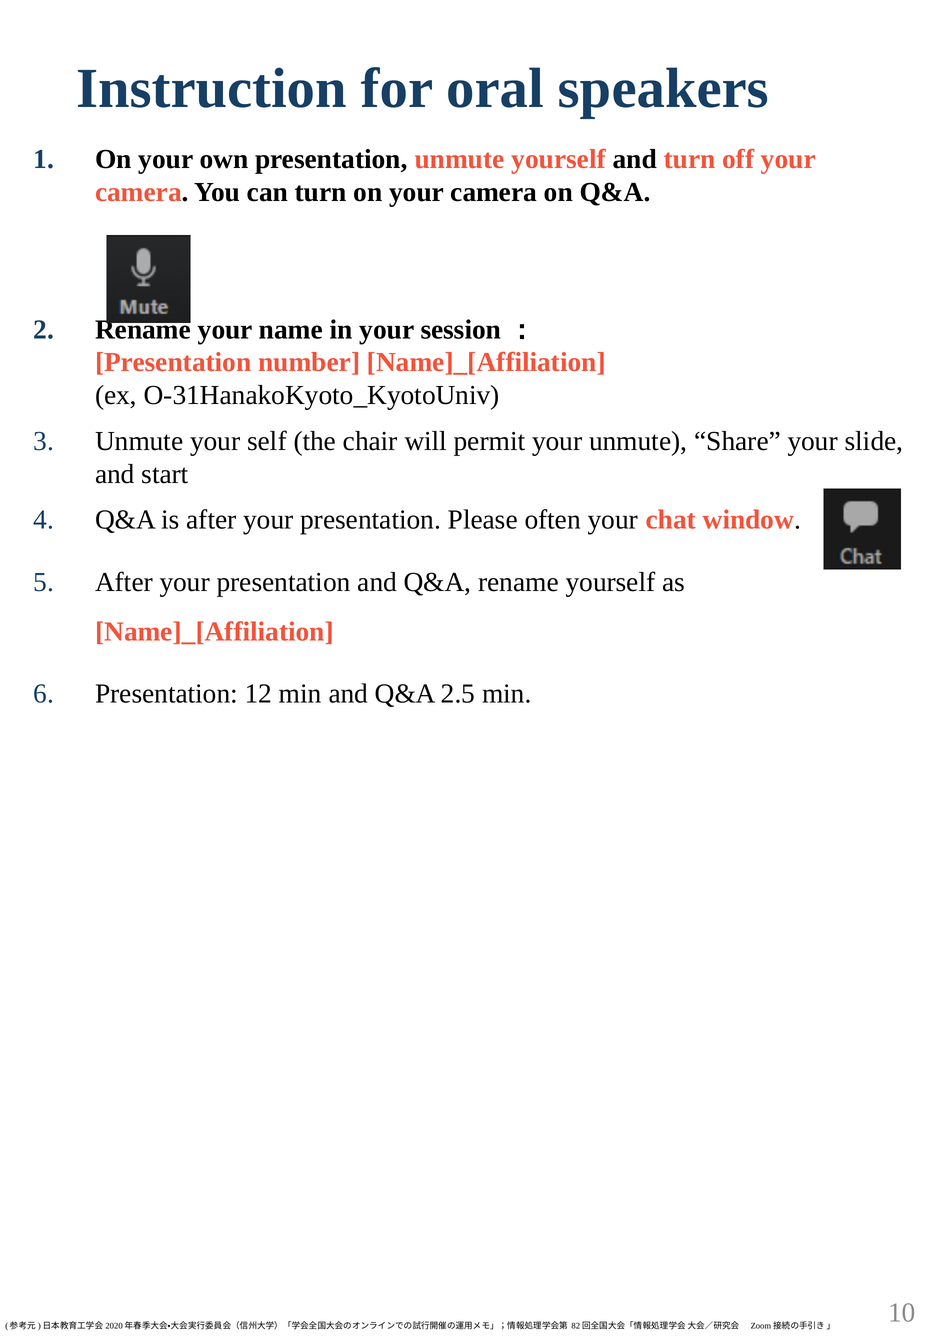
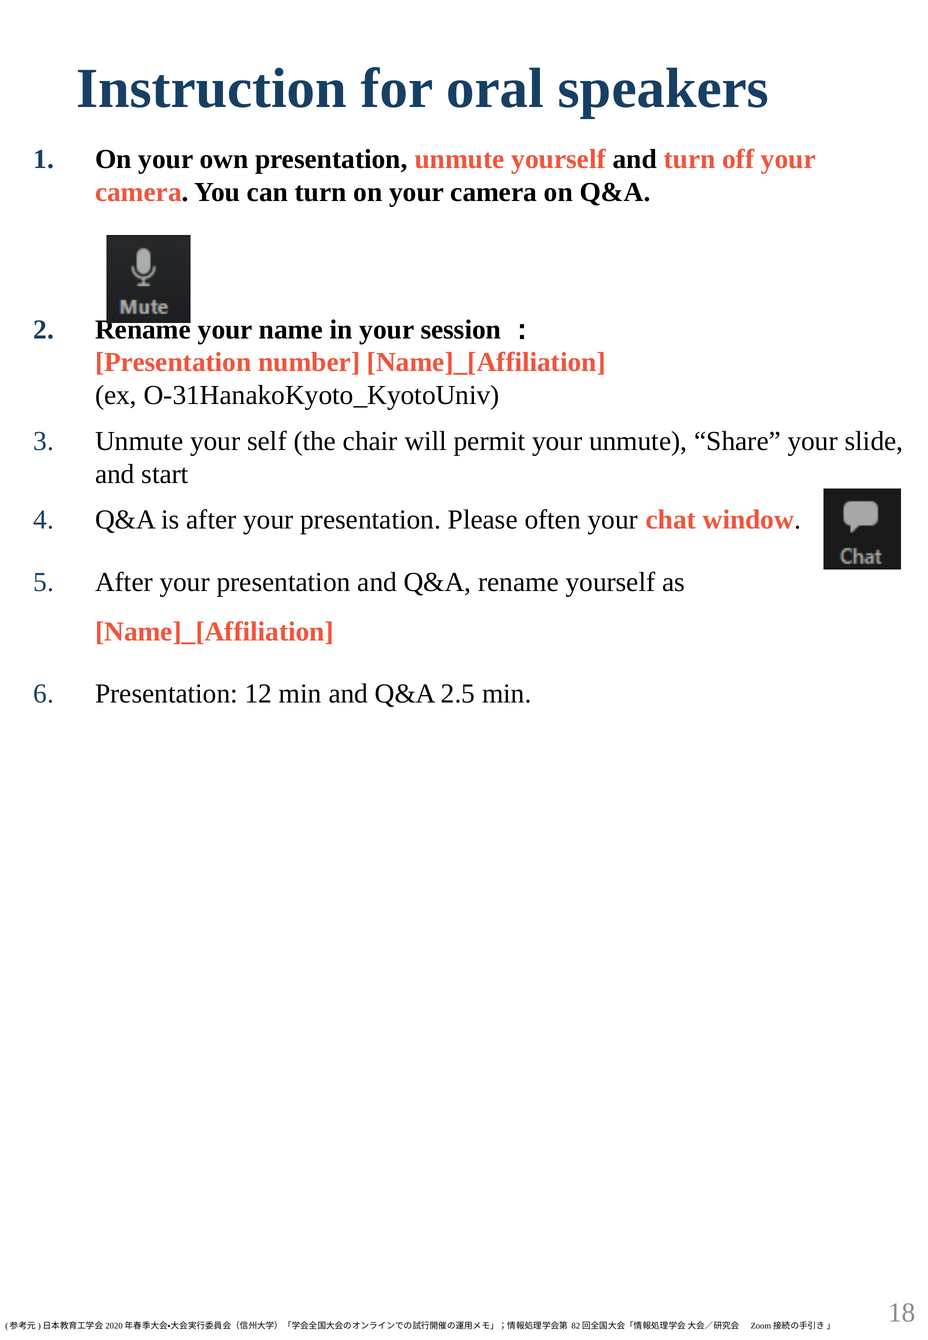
10: 10 -> 18
